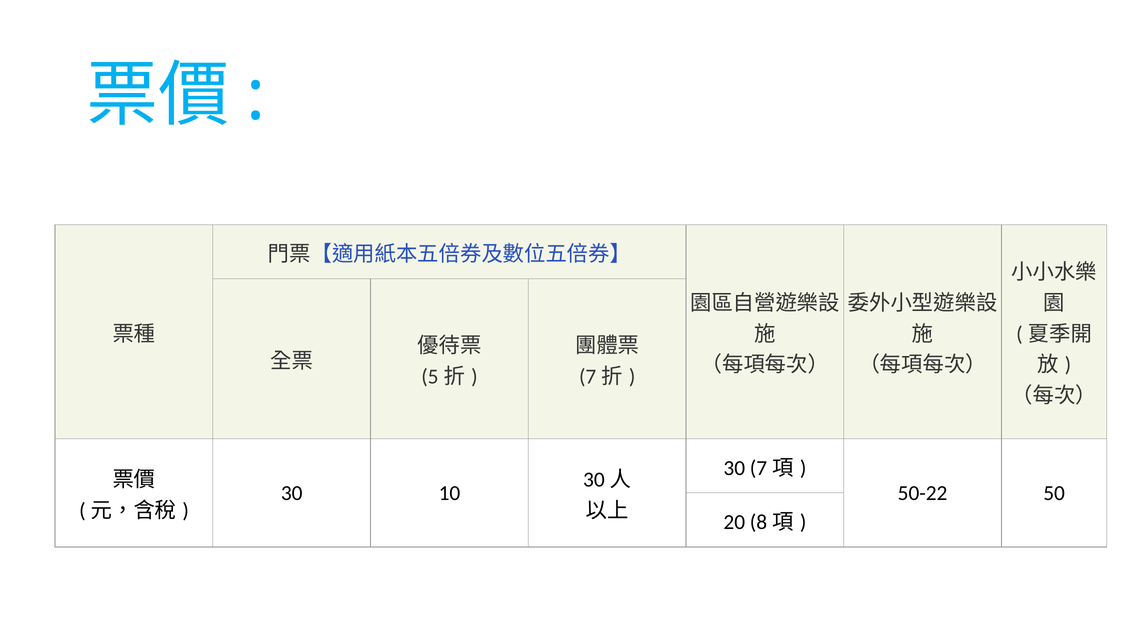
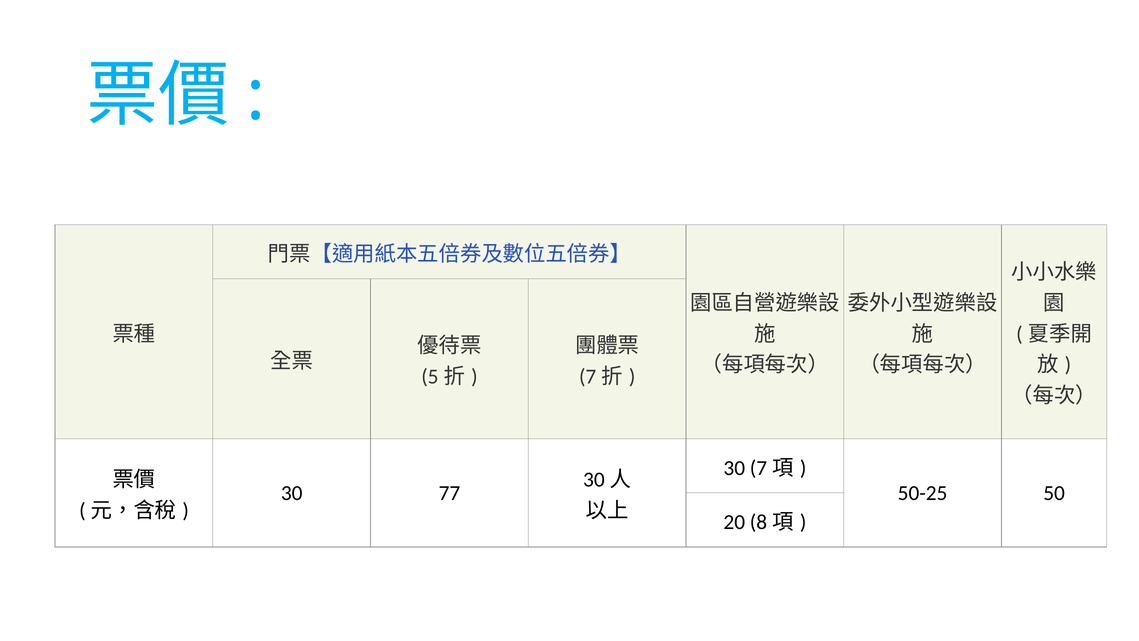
10: 10 -> 77
50-22: 50-22 -> 50-25
